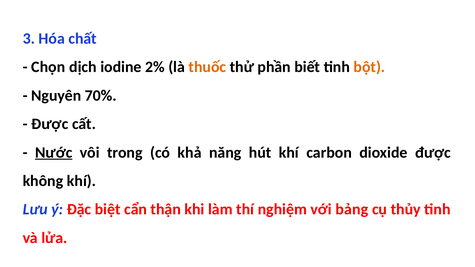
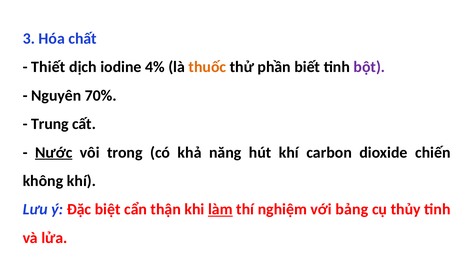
Chọn: Chọn -> Thiết
2%: 2% -> 4%
bột colour: orange -> purple
Được at (50, 124): Được -> Trung
dioxide được: được -> chiến
làm underline: none -> present
